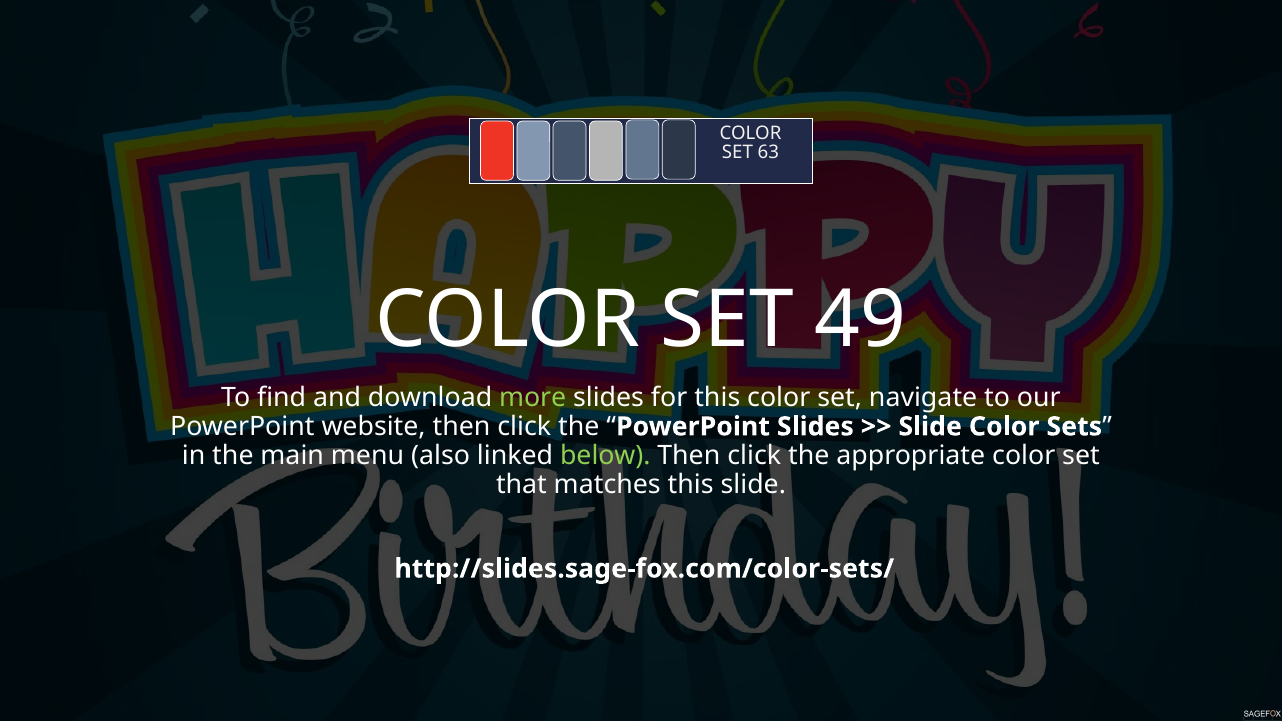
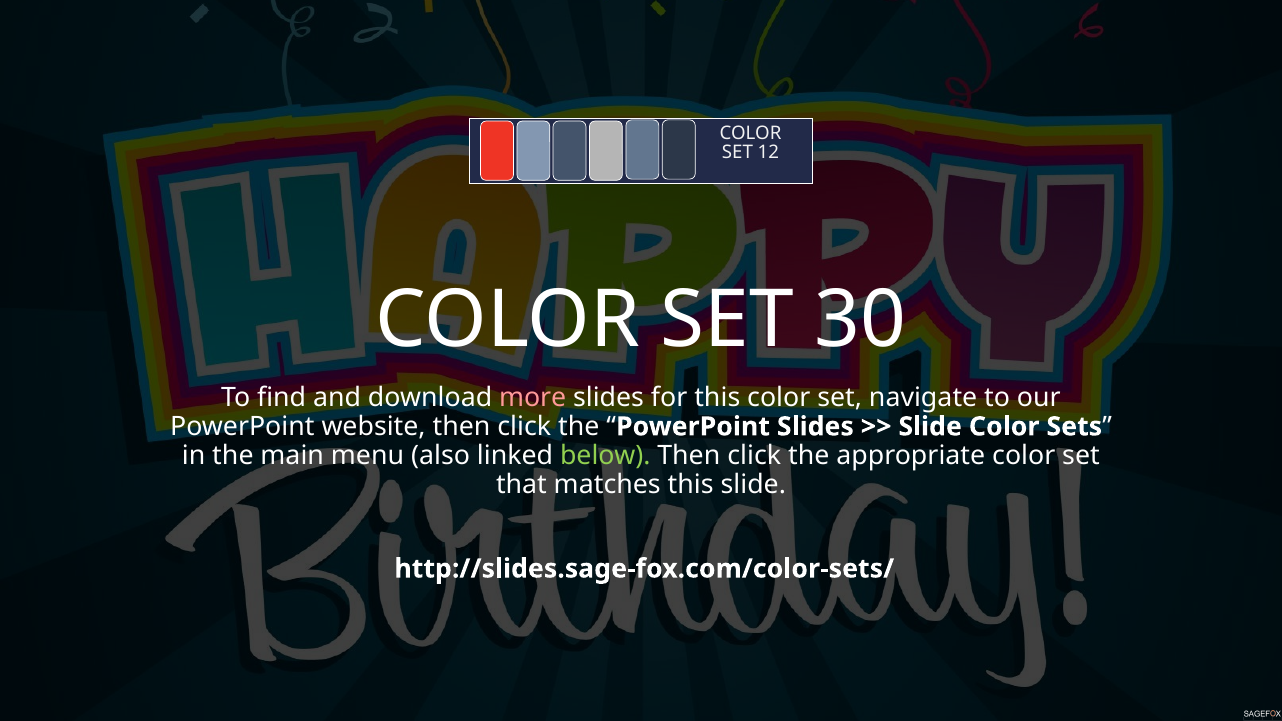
63: 63 -> 12
49: 49 -> 30
more colour: light green -> pink
